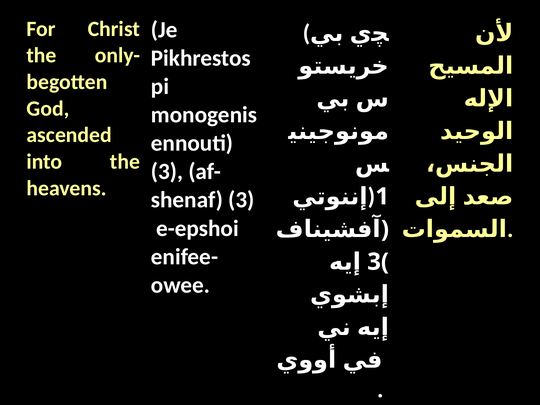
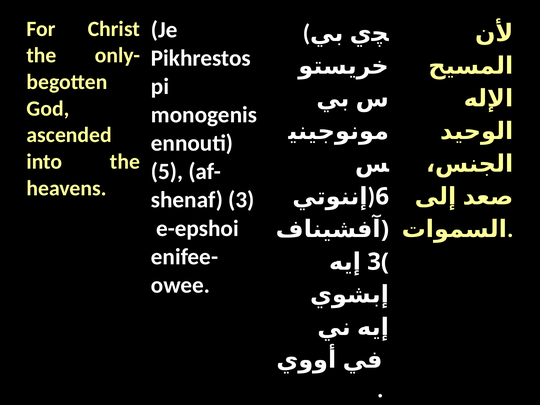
3 at (167, 172): 3 -> 5
1: 1 -> 6
